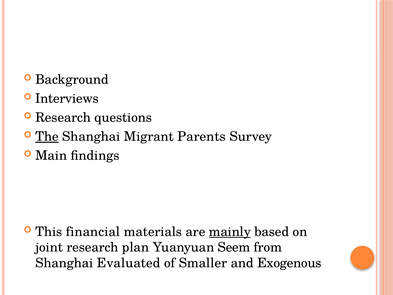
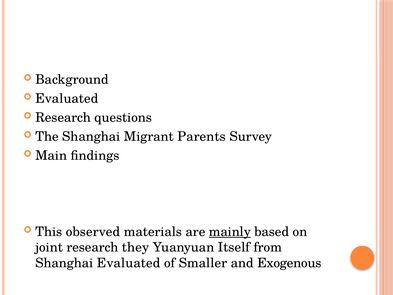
Interviews at (67, 98): Interviews -> Evaluated
The underline: present -> none
financial: financial -> observed
plan: plan -> they
Seem: Seem -> Itself
